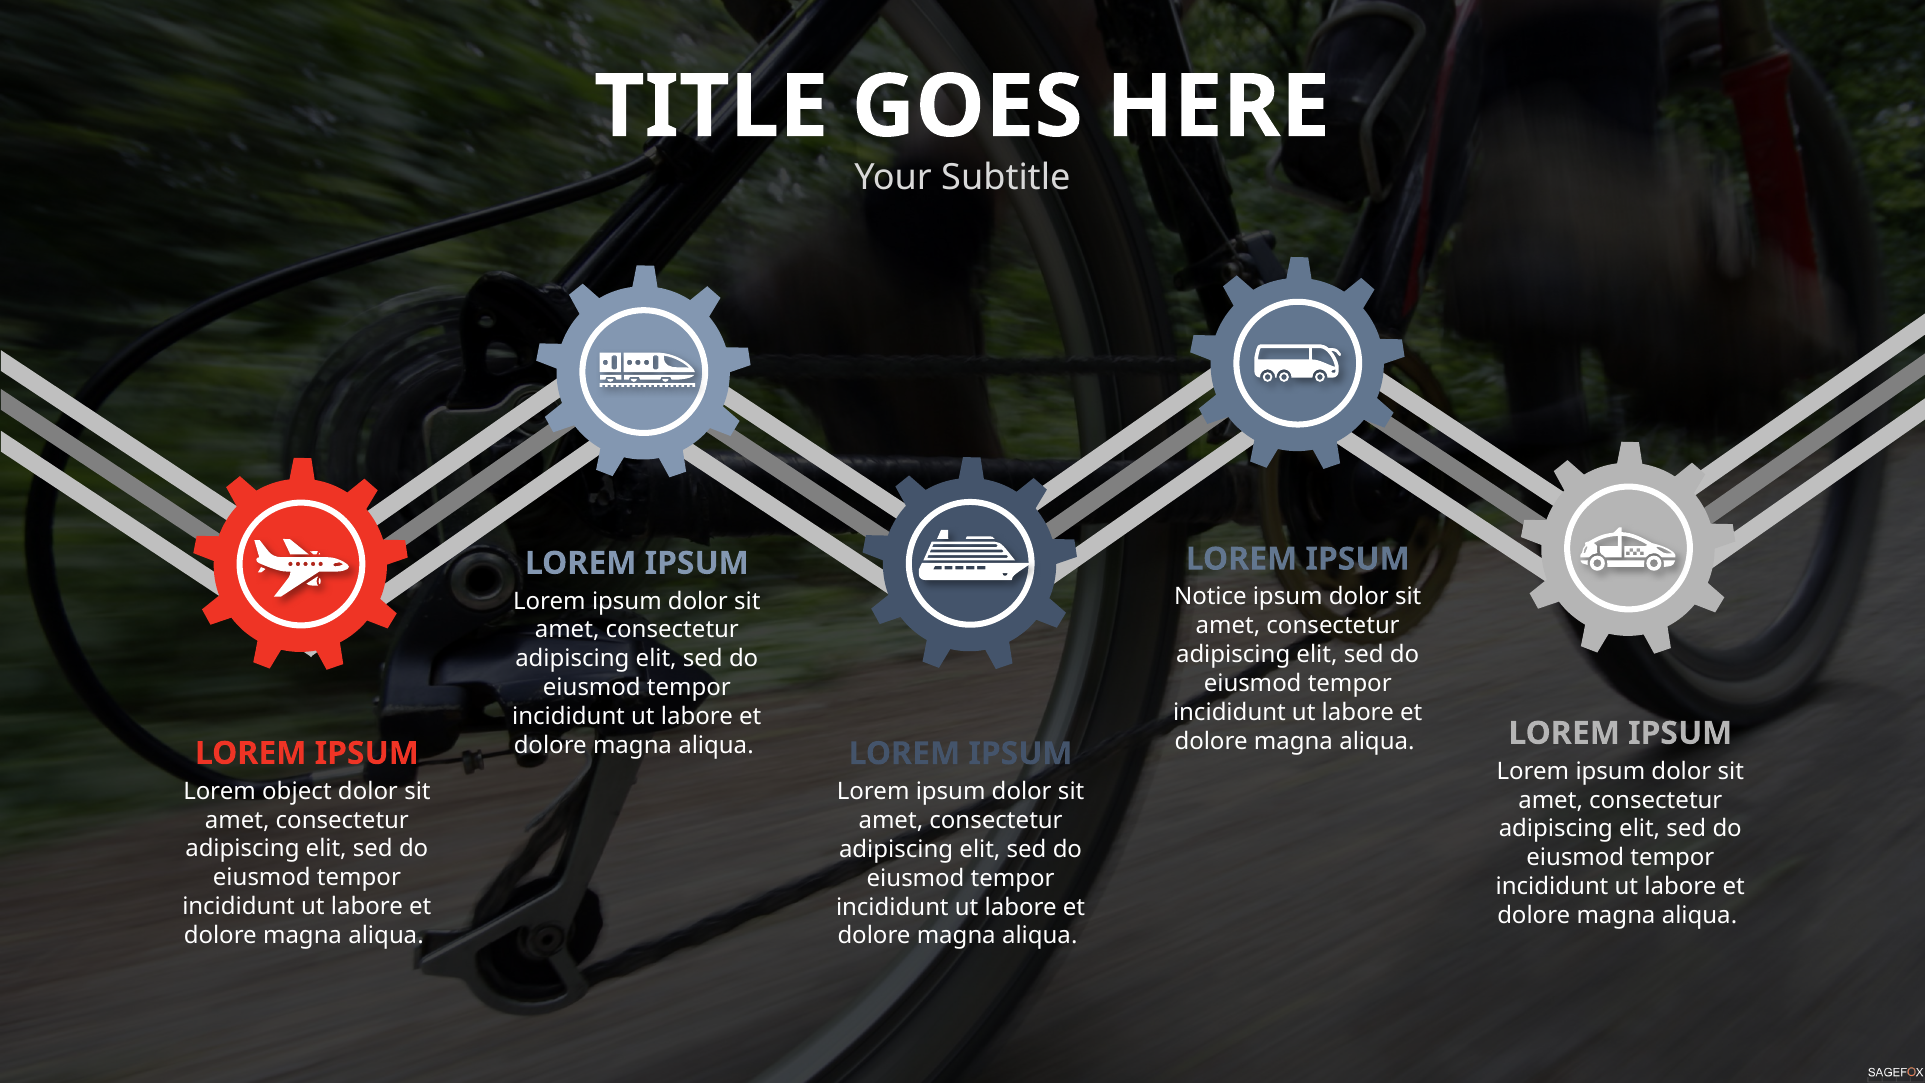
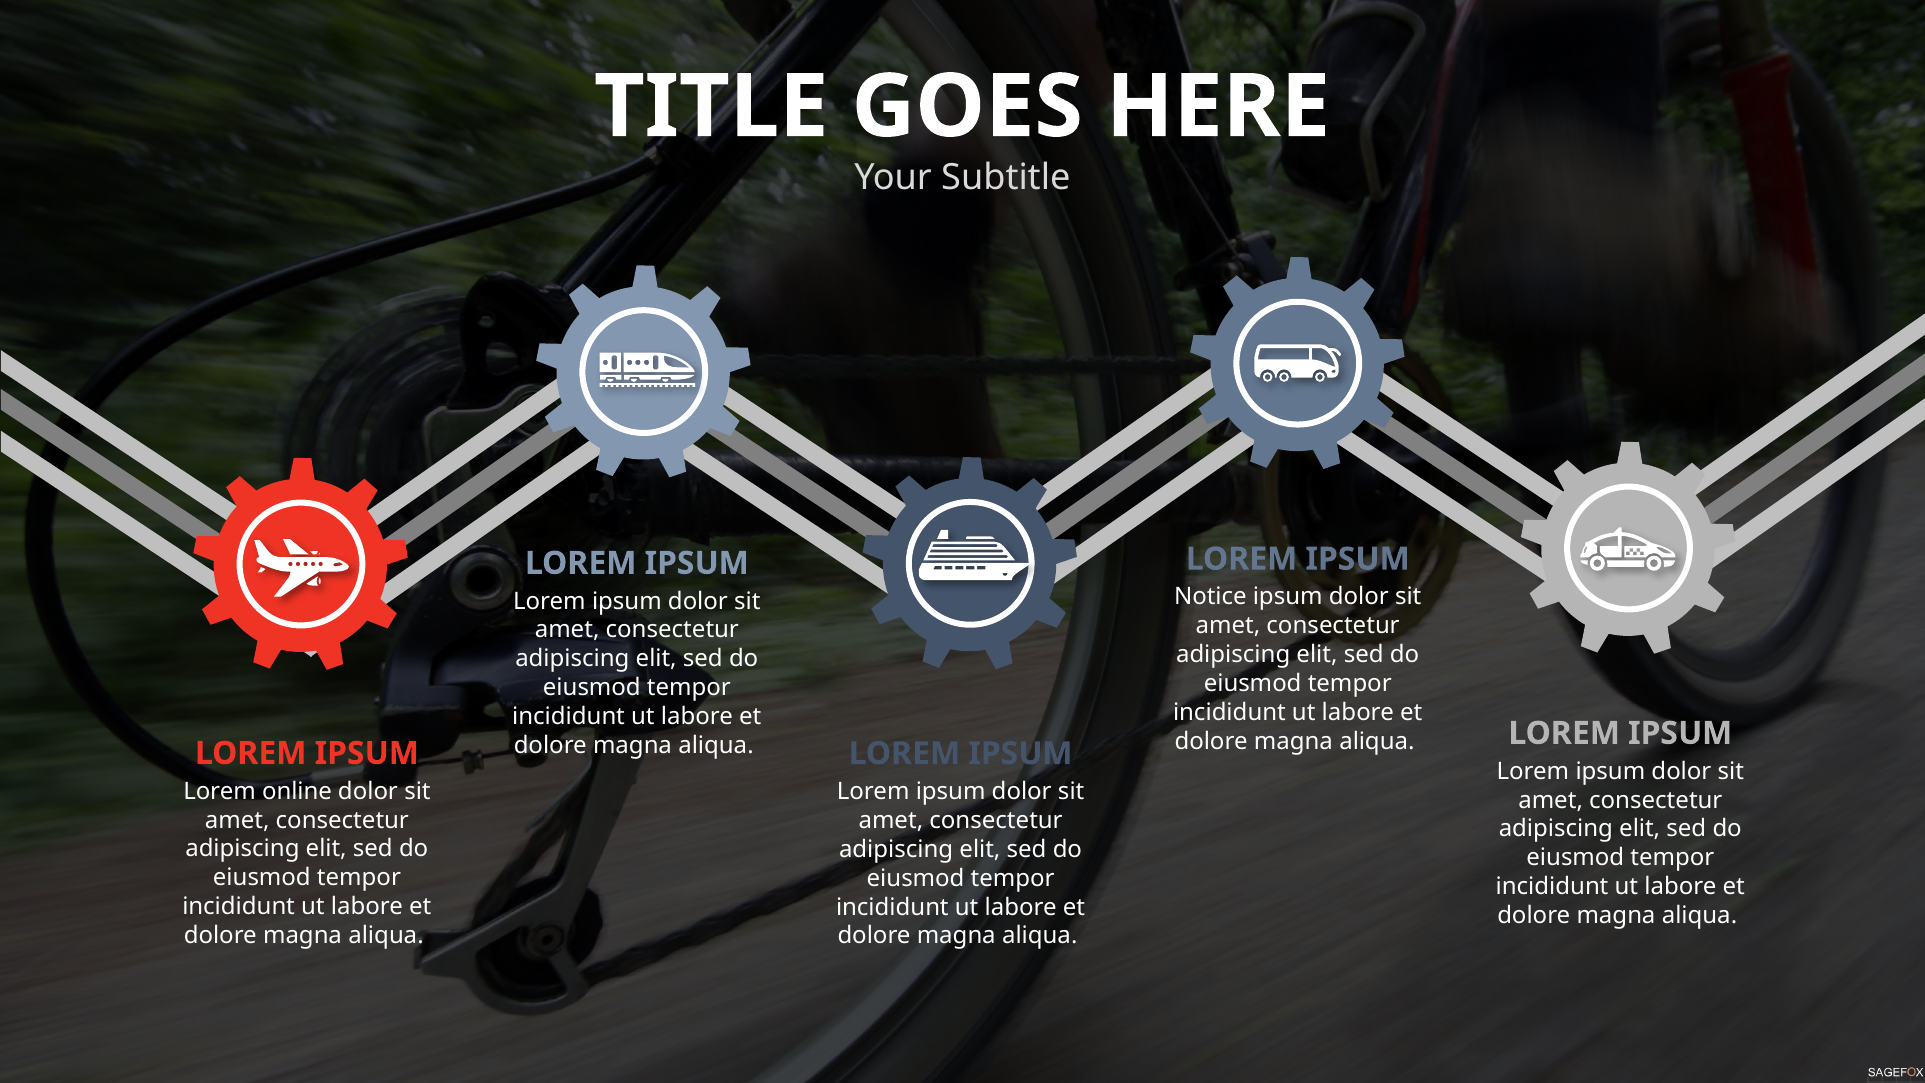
object: object -> online
